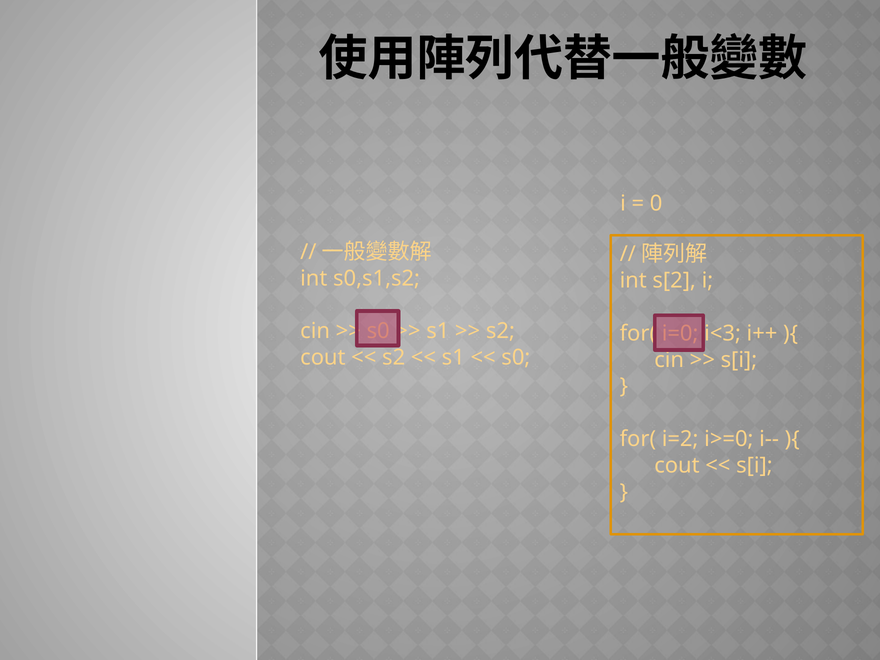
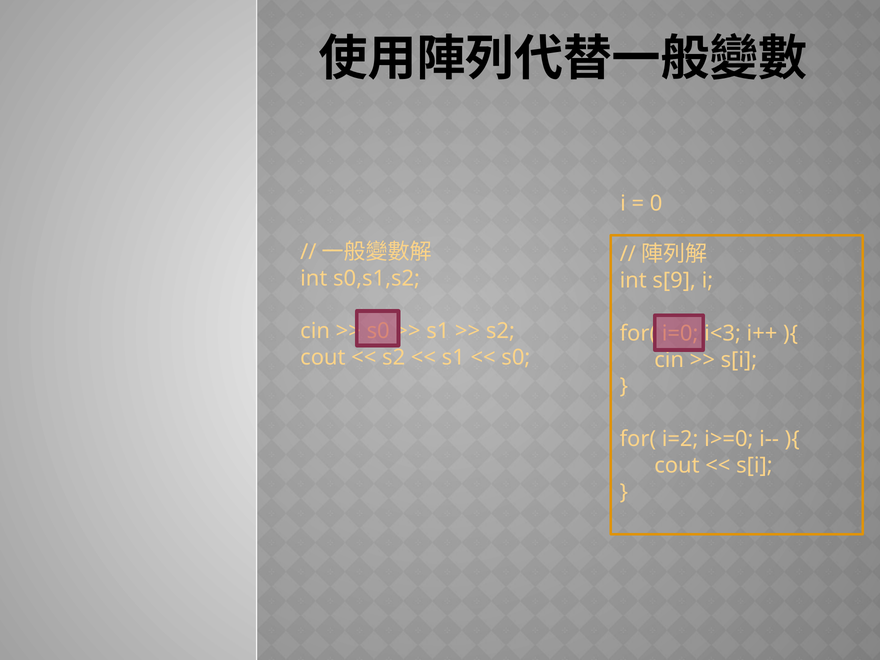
s[2: s[2 -> s[9
